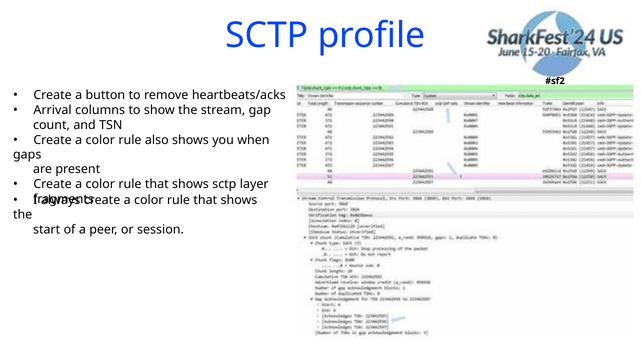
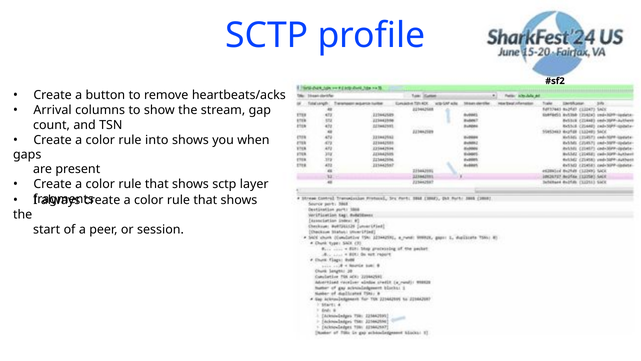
also: also -> into
